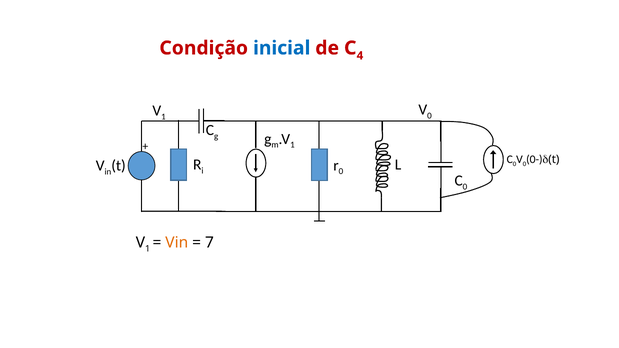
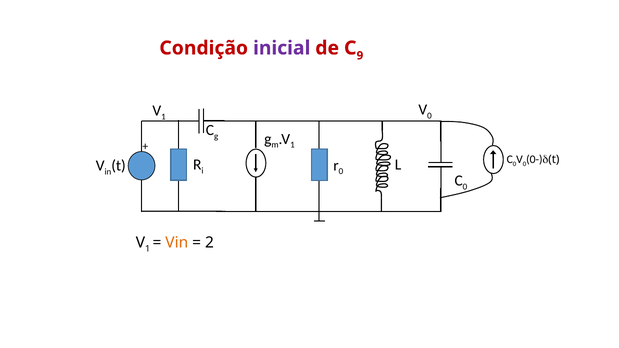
inicial colour: blue -> purple
4: 4 -> 9
7: 7 -> 2
